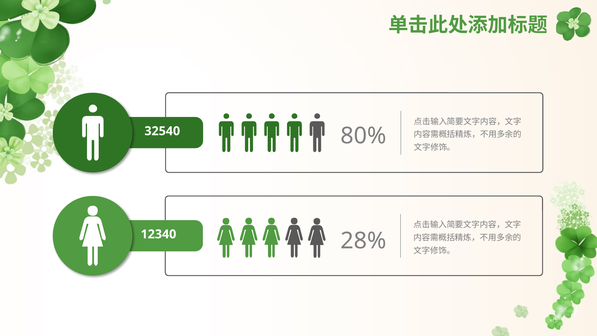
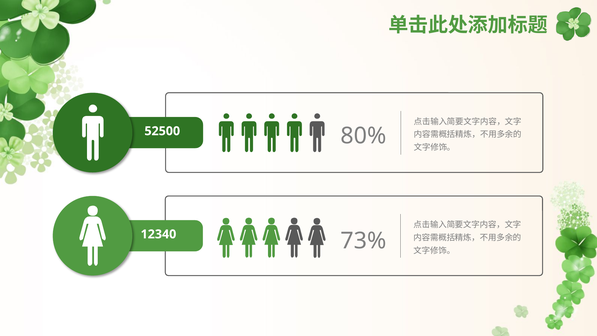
32540: 32540 -> 52500
28%: 28% -> 73%
